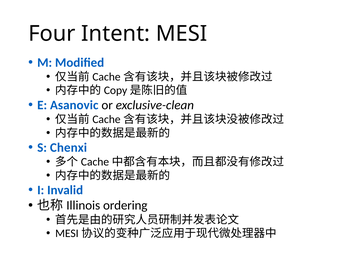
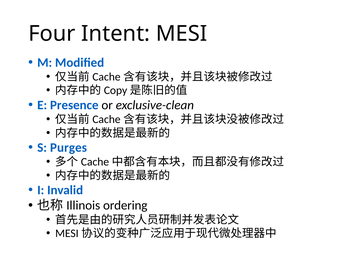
Asanovic: Asanovic -> Presence
Chenxi: Chenxi -> Purges
